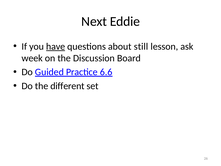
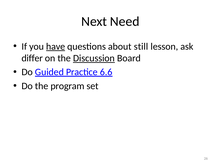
Eddie: Eddie -> Need
week: week -> differ
Discussion underline: none -> present
different: different -> program
